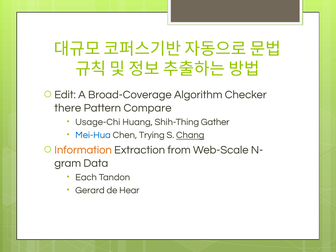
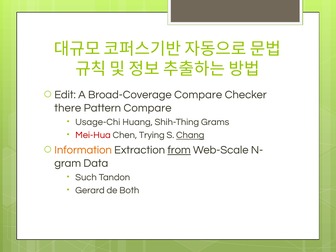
Broad-Coverage Algorithm: Algorithm -> Compare
Gather: Gather -> Grams
Mei-Hua colour: blue -> red
from underline: none -> present
Each: Each -> Such
Hear: Hear -> Both
